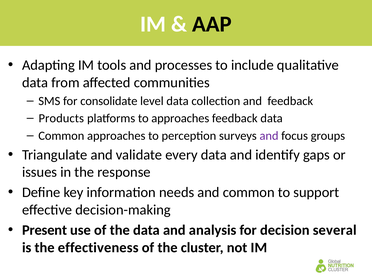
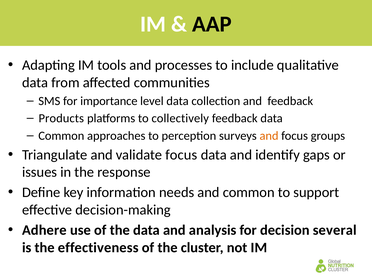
consolidate: consolidate -> importance
to approaches: approaches -> collectively
and at (269, 136) colour: purple -> orange
validate every: every -> focus
Present: Present -> Adhere
